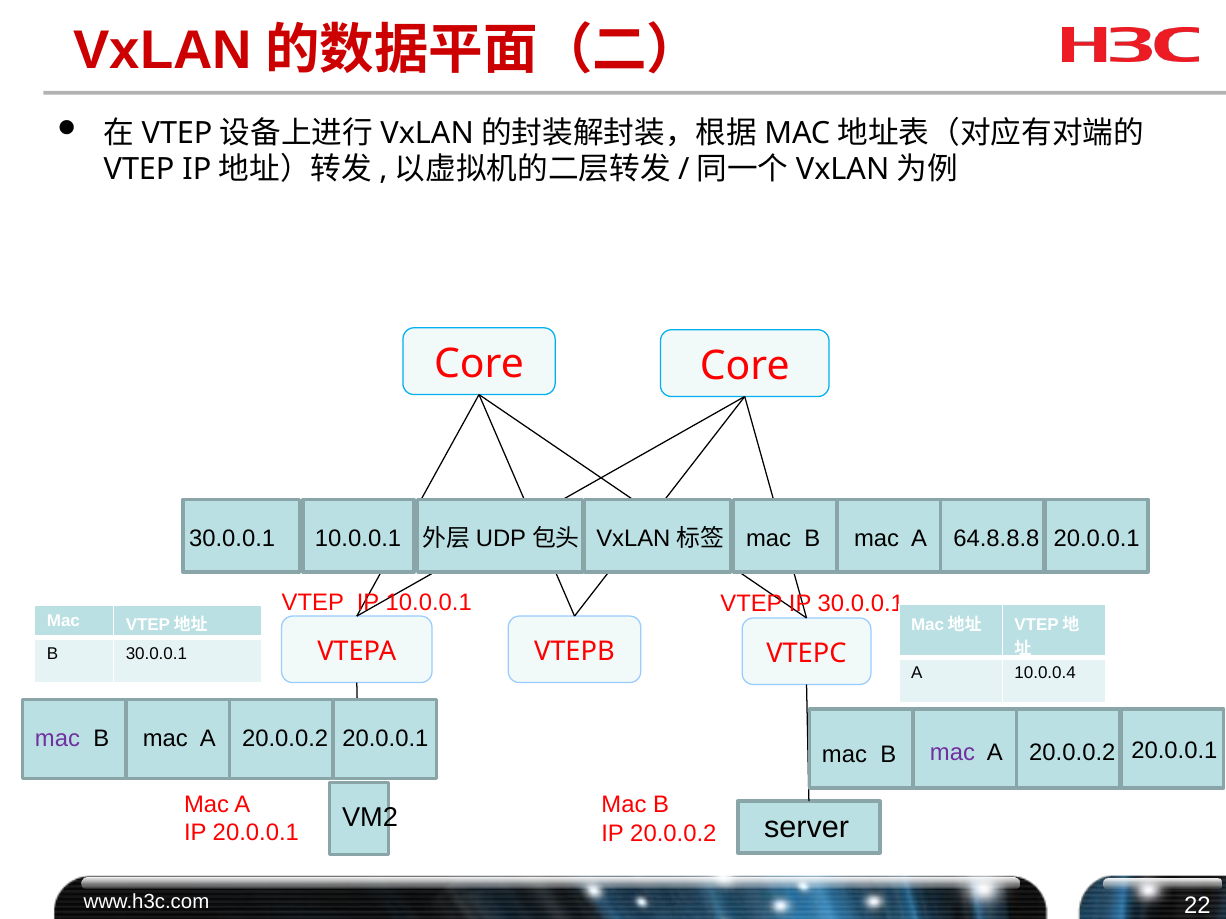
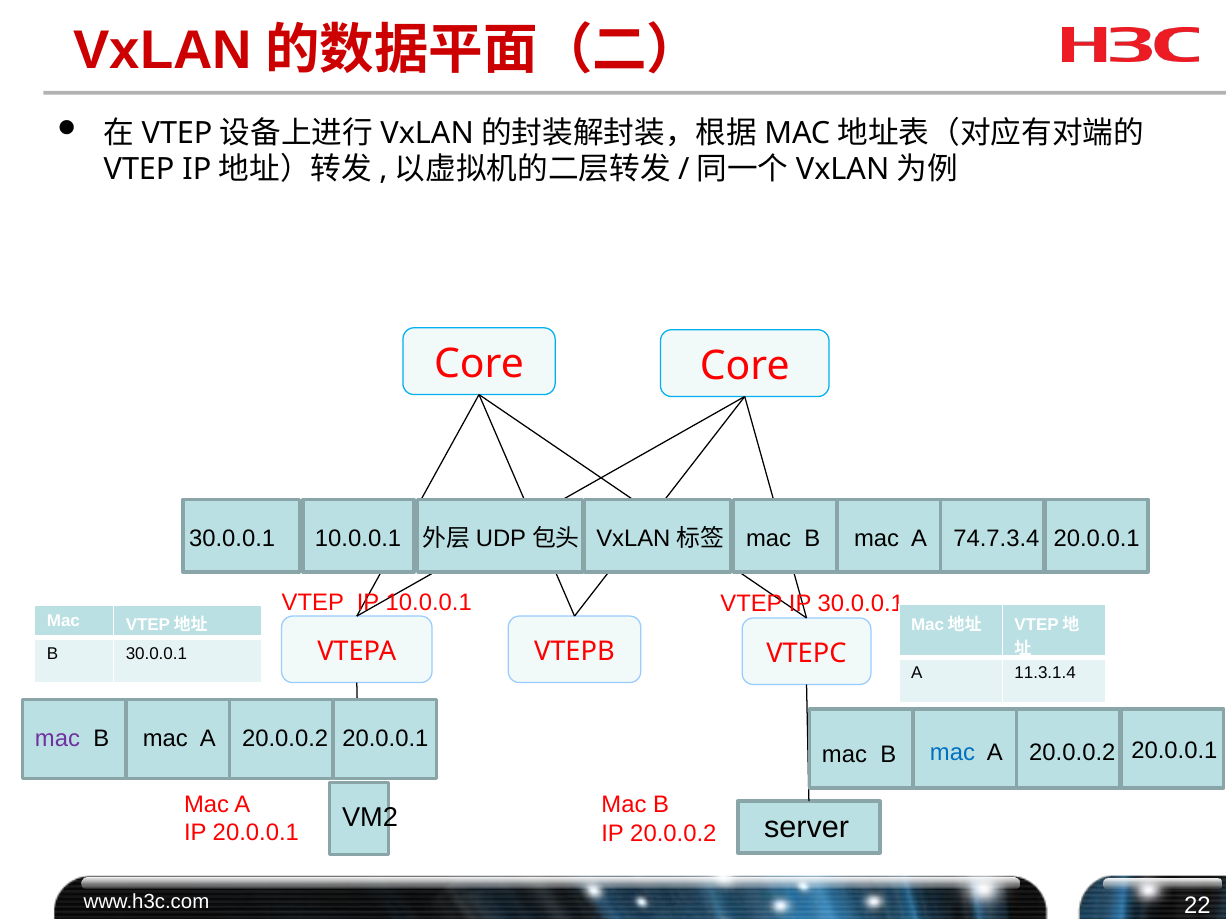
64.8.8.8: 64.8.8.8 -> 74.7.3.4
10.0.0.4: 10.0.0.4 -> 11.3.1.4
mac at (952, 753) colour: purple -> blue
